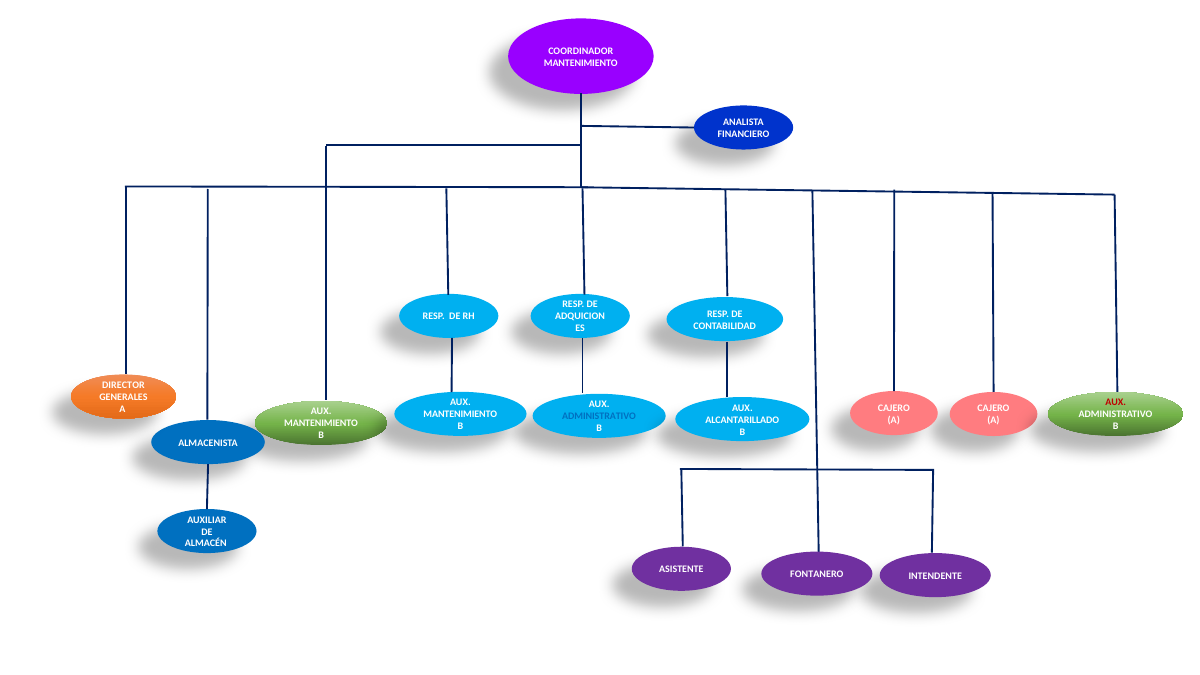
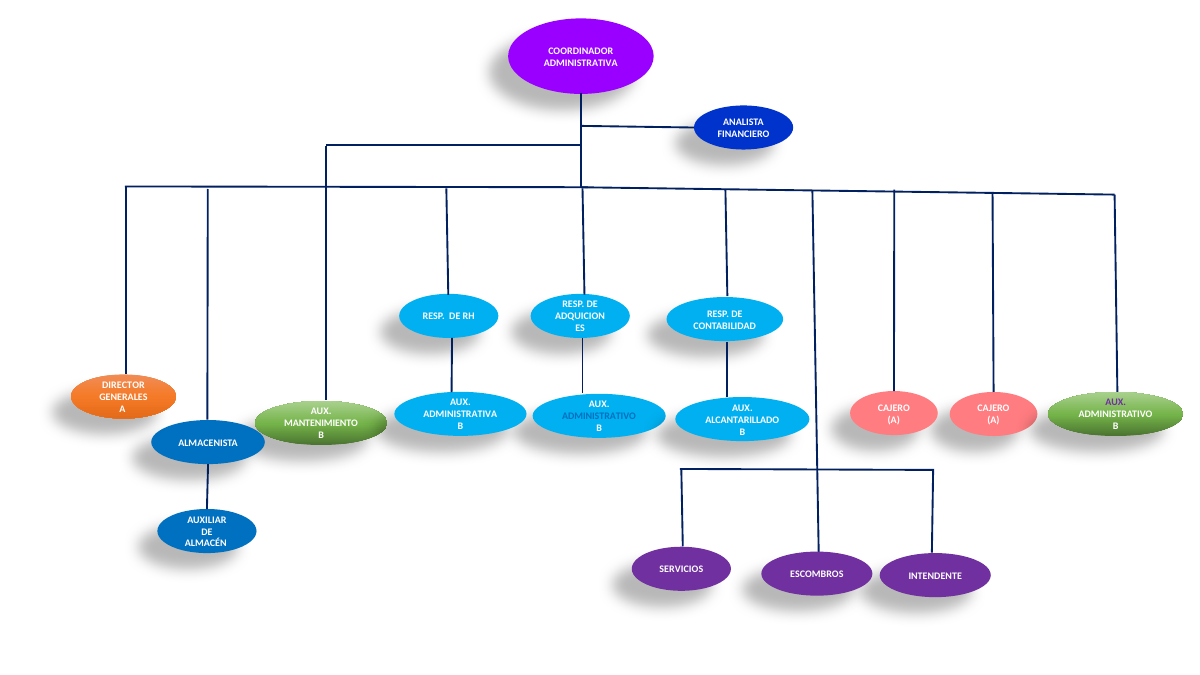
MANTENIMIENTO at (581, 63): MANTENIMIENTO -> ADMINISTRATIVA
AUX at (1116, 403) colour: red -> purple
MANTENIMIENTO at (460, 415): MANTENIMIENTO -> ADMINISTRATIVA
ASISTENTE: ASISTENTE -> SERVICIOS
FONTANERO: FONTANERO -> ESCOMBROS
